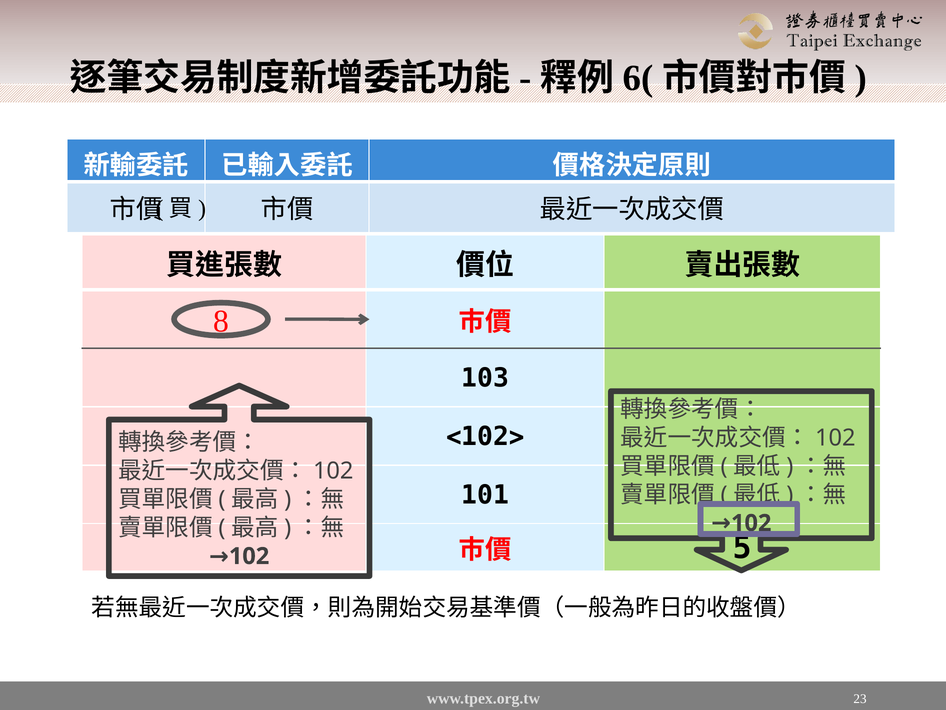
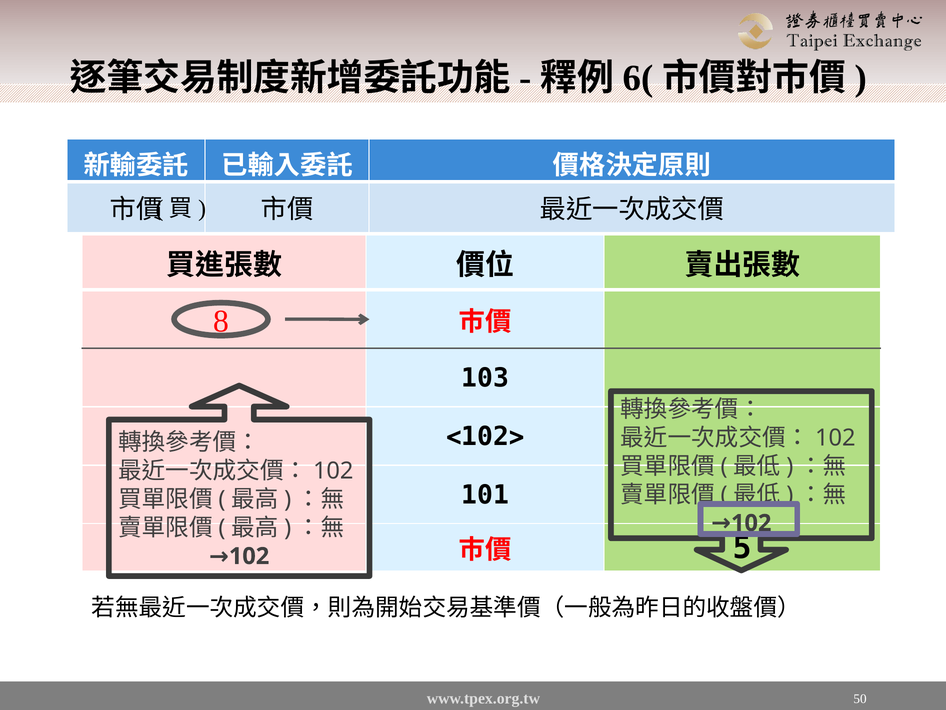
23: 23 -> 50
